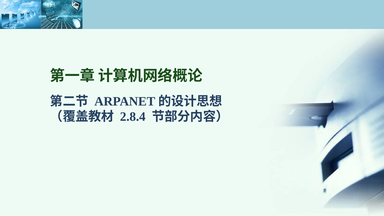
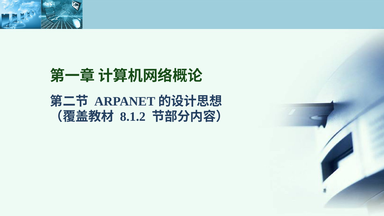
2.8.4: 2.8.4 -> 8.1.2
